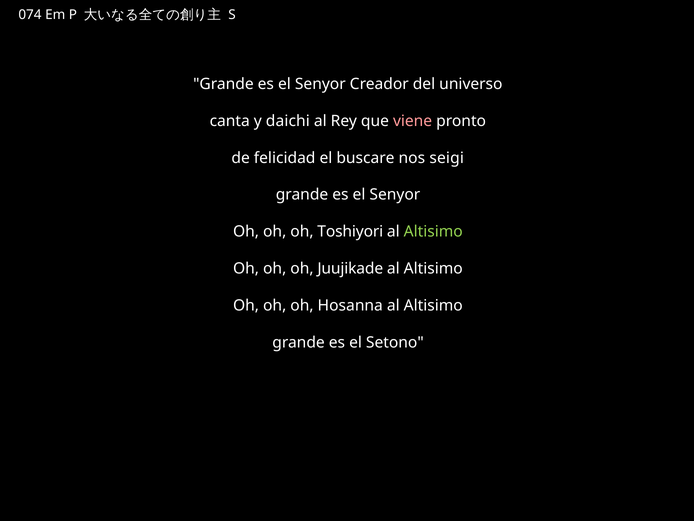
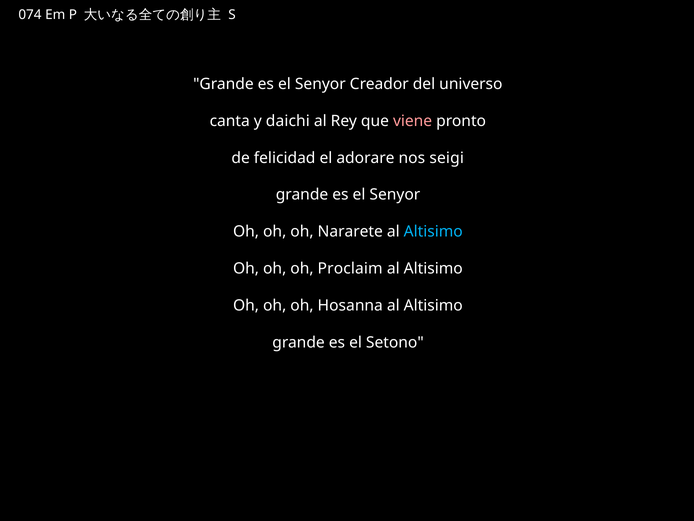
buscare: buscare -> adorare
Toshiyori: Toshiyori -> Nararete
Altisimo at (433, 232) colour: light green -> light blue
Juujikade: Juujikade -> Proclaim
